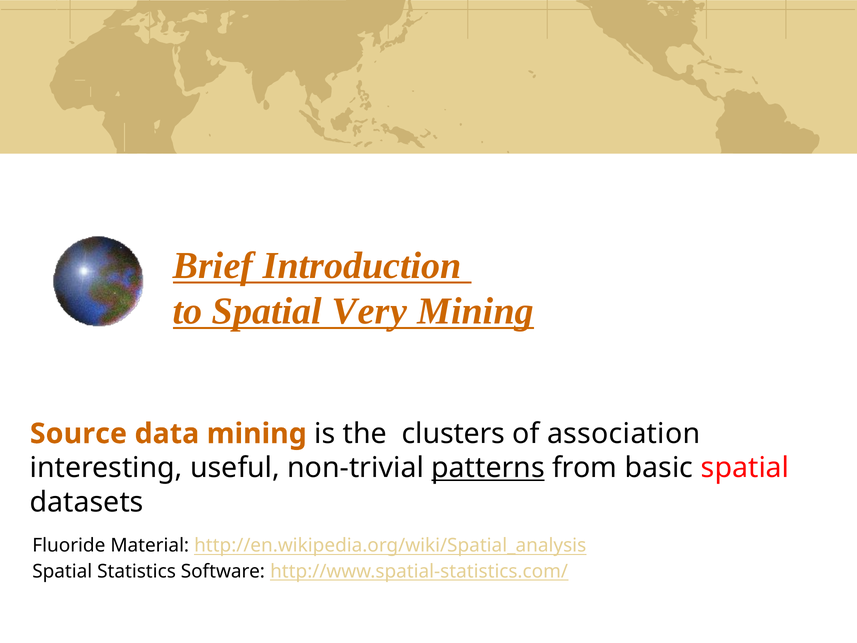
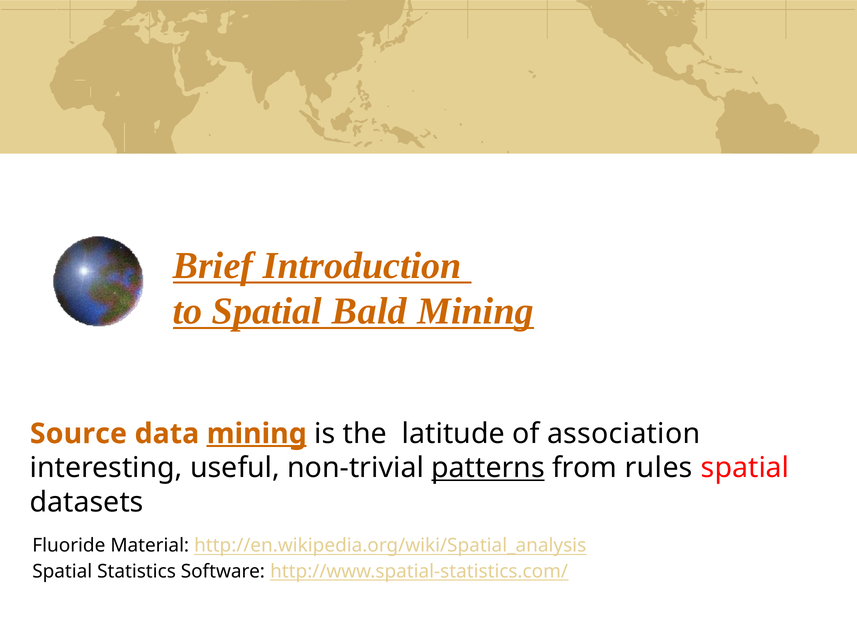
Very: Very -> Bald
mining at (257, 434) underline: none -> present
clusters: clusters -> latitude
basic: basic -> rules
